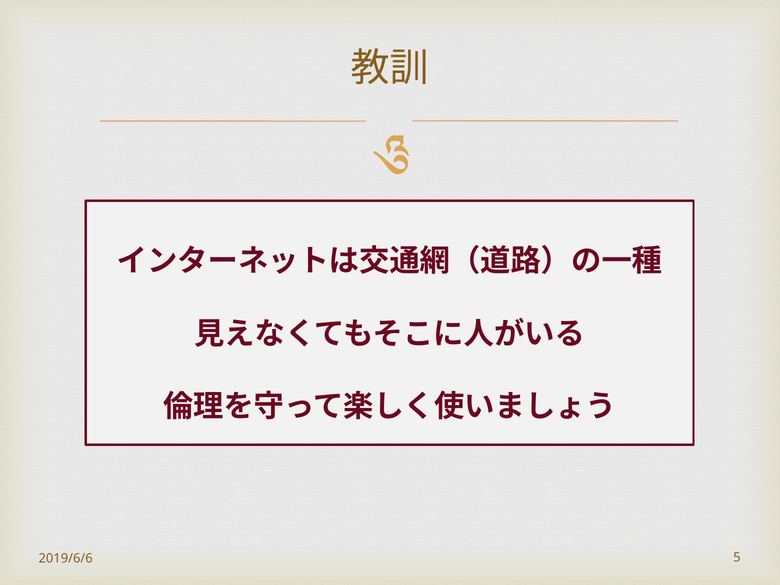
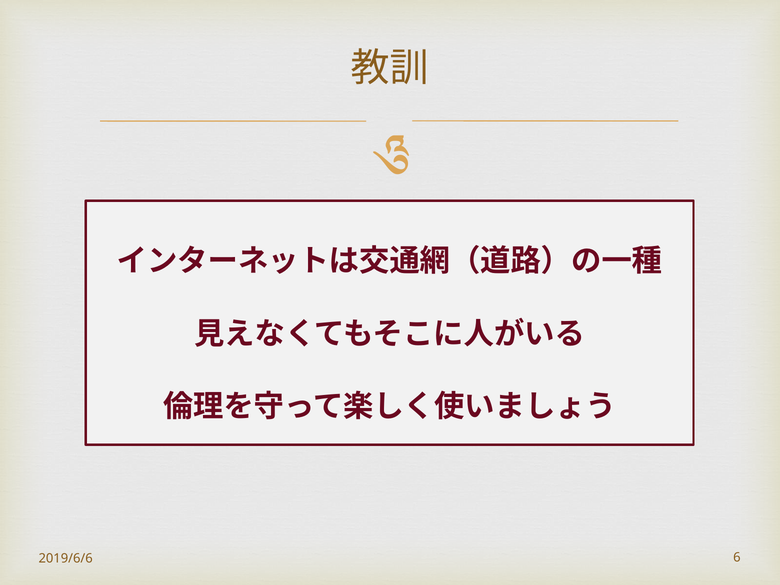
5: 5 -> 6
